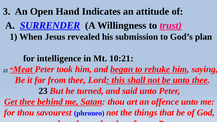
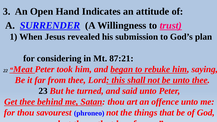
intelligence: intelligence -> considering
10:21: 10:21 -> 87:21
